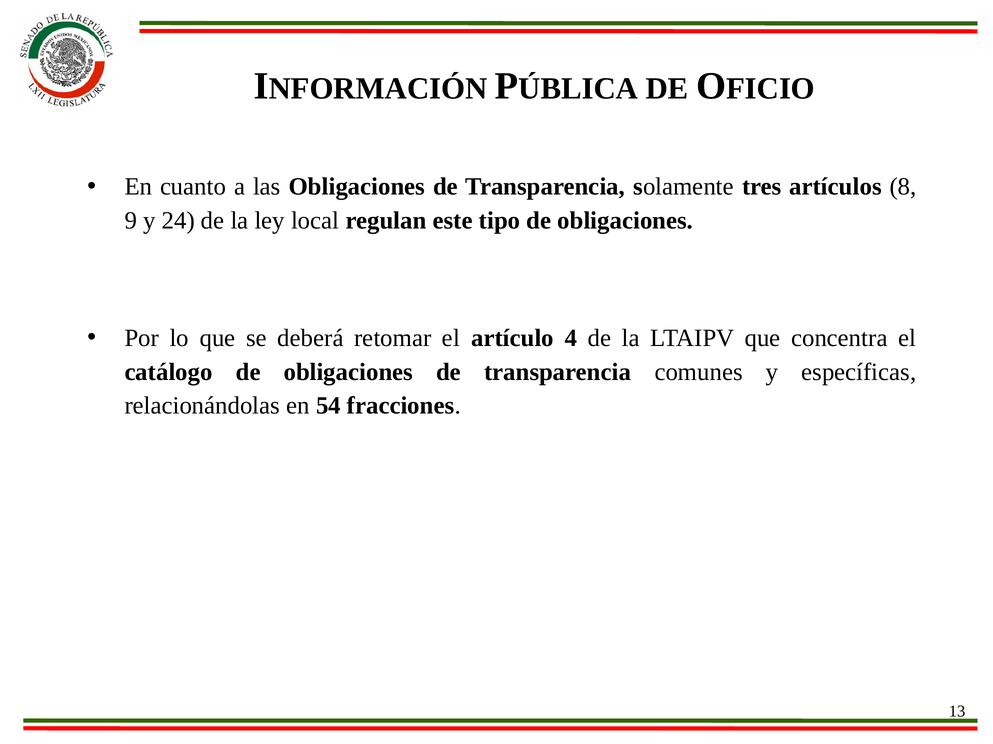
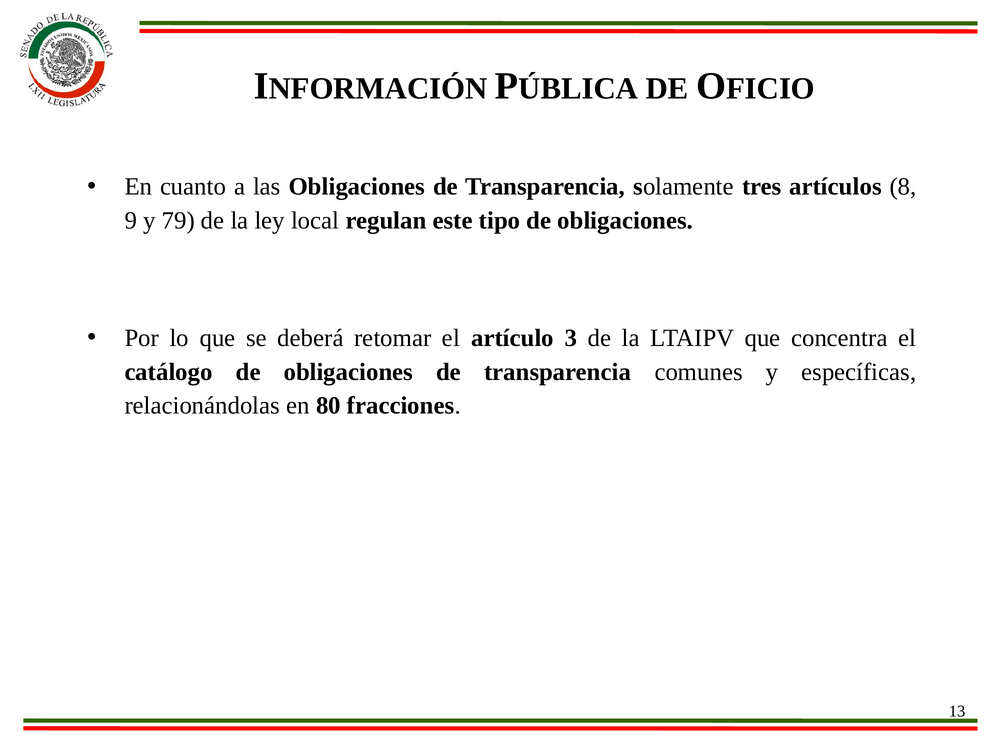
24: 24 -> 79
4: 4 -> 3
54: 54 -> 80
